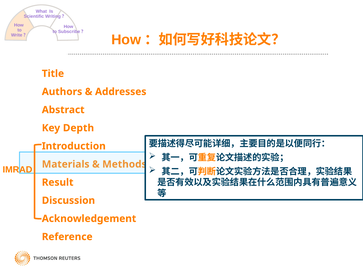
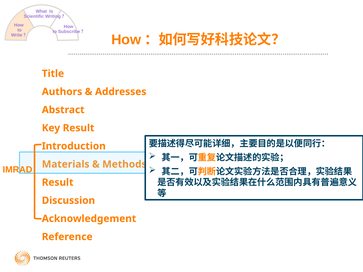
Key Depth: Depth -> Result
